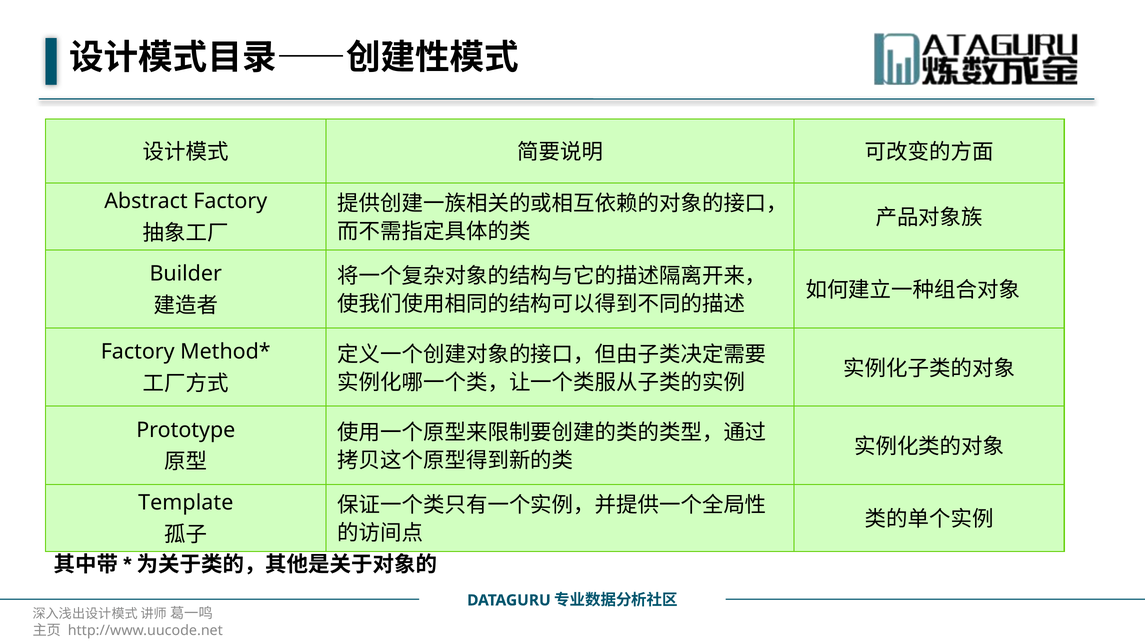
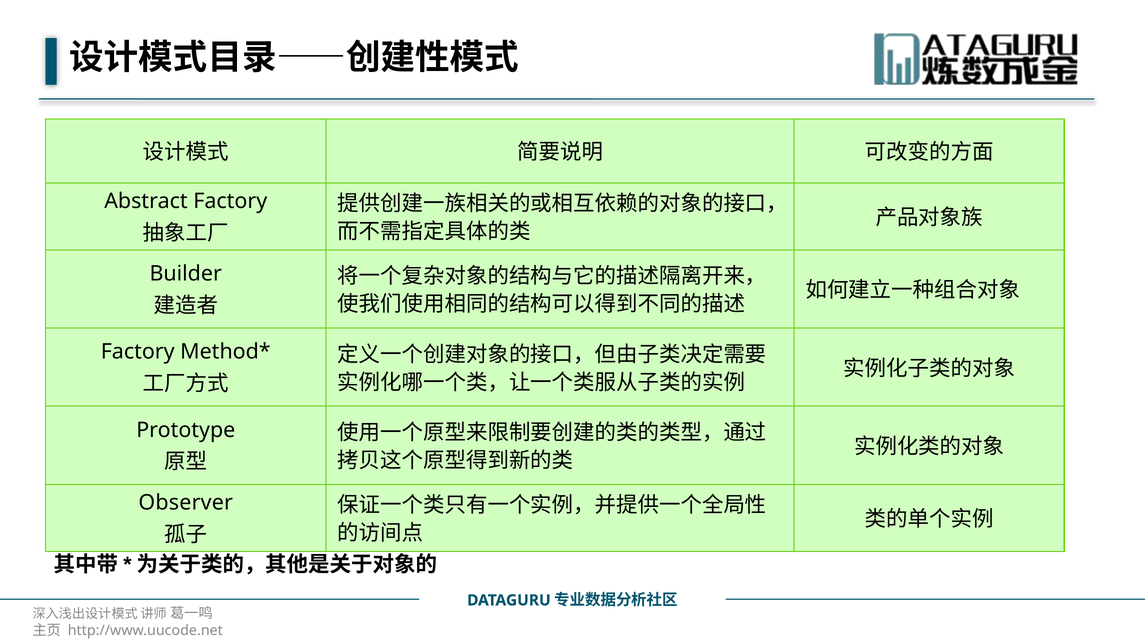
Template: Template -> Observer
